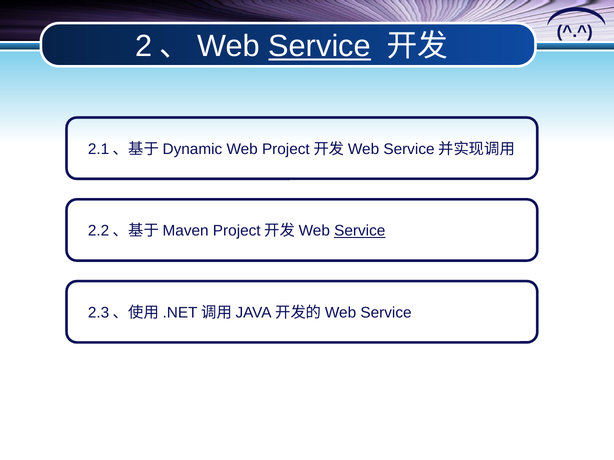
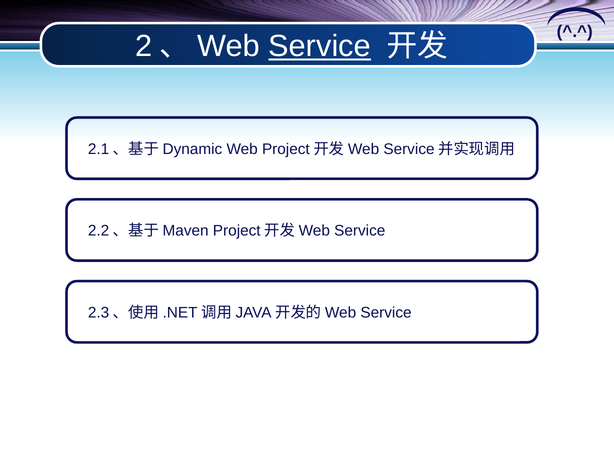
Service at (360, 231) underline: present -> none
